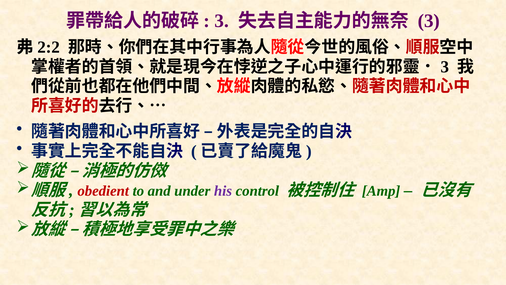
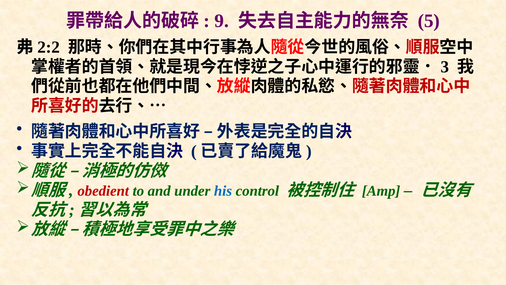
3 at (222, 21): 3 -> 9
3 at (429, 21): 3 -> 5
his colour: purple -> blue
